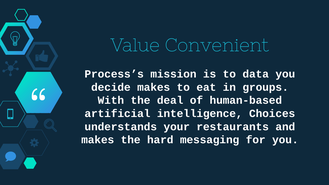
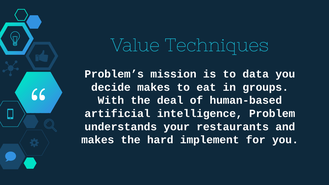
Convenient: Convenient -> Techniques
Process’s: Process’s -> Problem’s
Choices: Choices -> Problem
messaging: messaging -> implement
